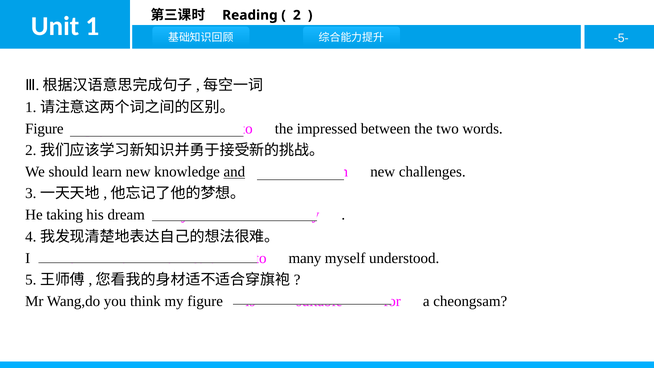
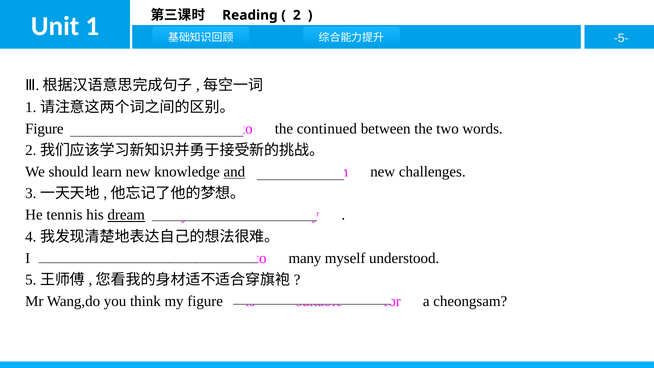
impressed: impressed -> continued
taking: taking -> tennis
dream underline: none -> present
